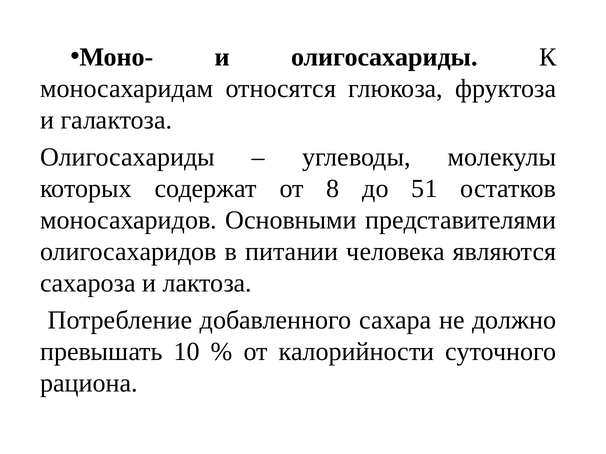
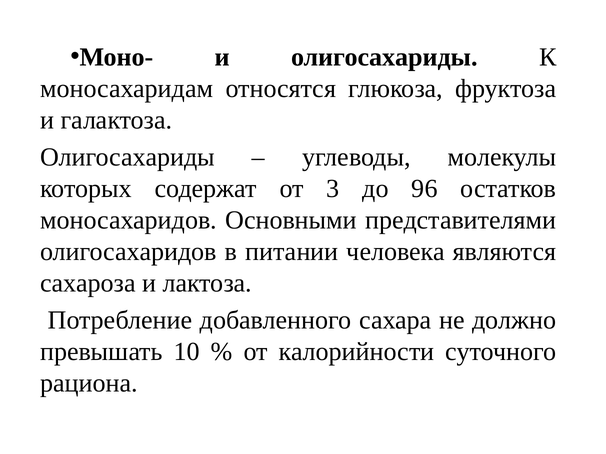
8: 8 -> 3
51: 51 -> 96
